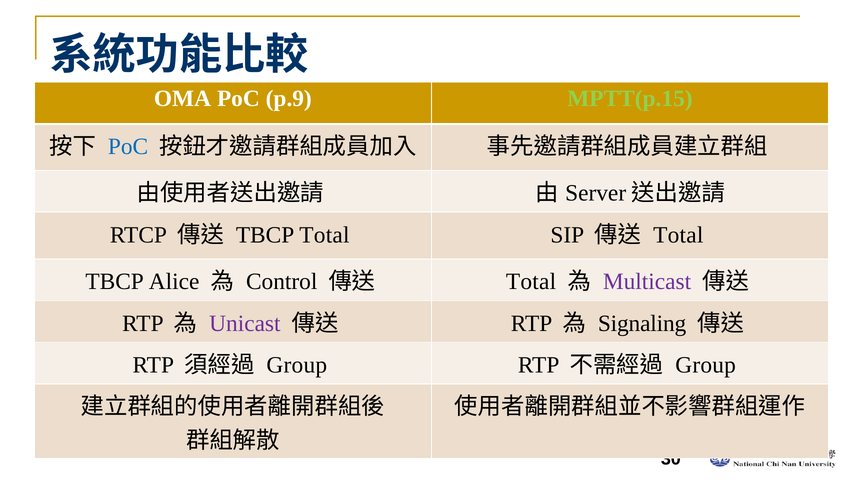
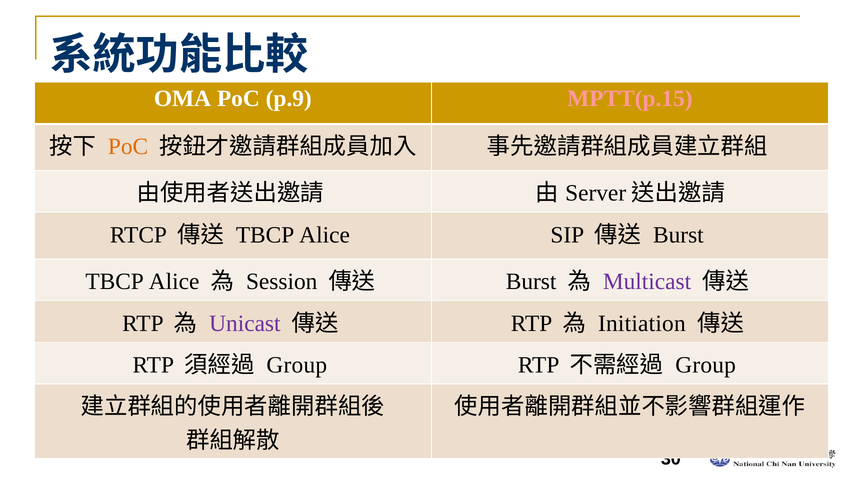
MPTT(p.15 colour: light green -> pink
PoC at (128, 147) colour: blue -> orange
Total at (324, 235): Total -> Alice
Total at (678, 235): Total -> Burst
Control: Control -> Session
Total at (531, 282): Total -> Burst
Signaling: Signaling -> Initiation
